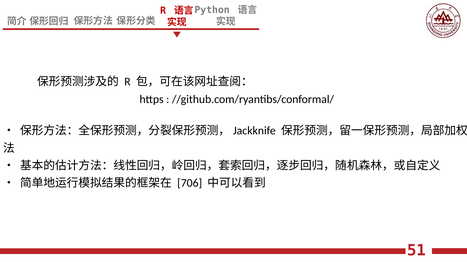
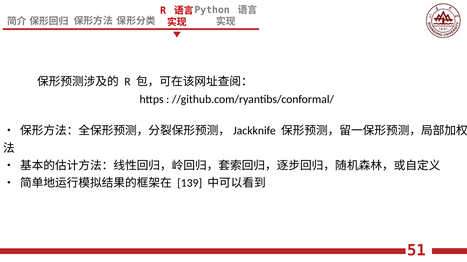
706: 706 -> 139
